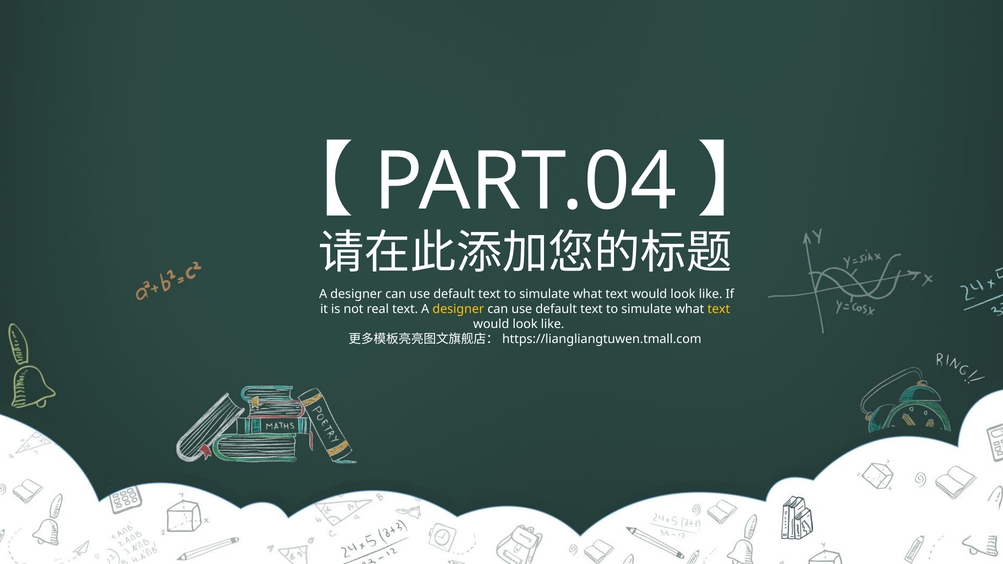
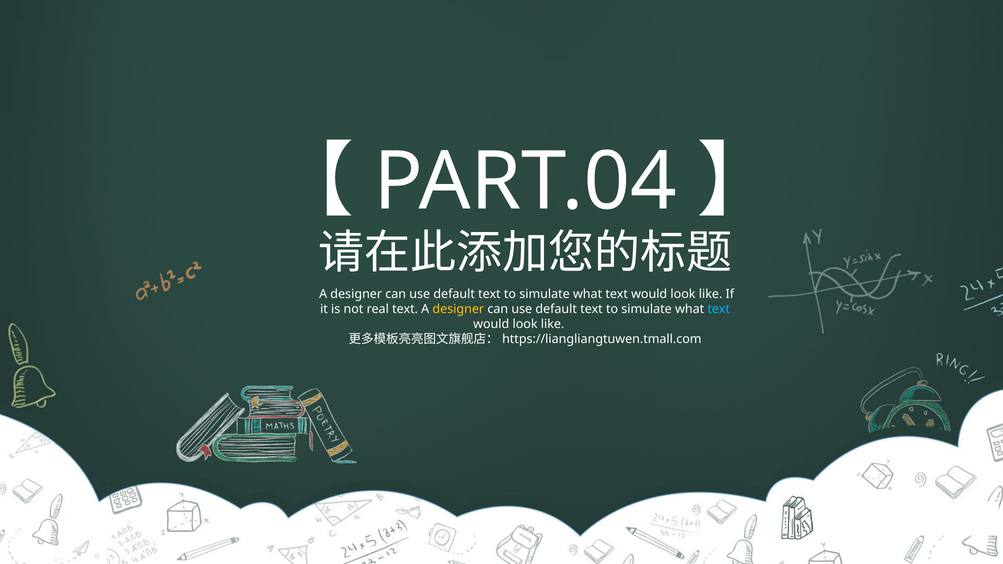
text at (719, 309) colour: yellow -> light blue
